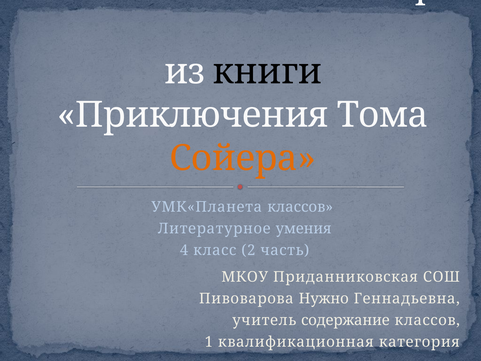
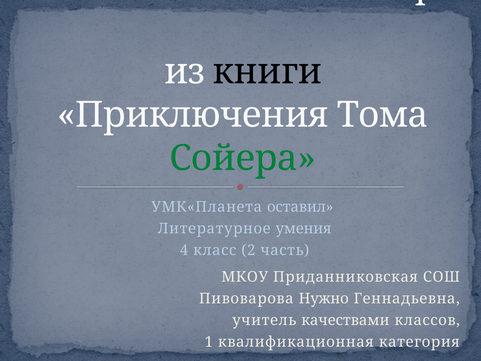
Сойера colour: orange -> green
УМК«Планета классов: классов -> оставил
содержание: содержание -> качествами
